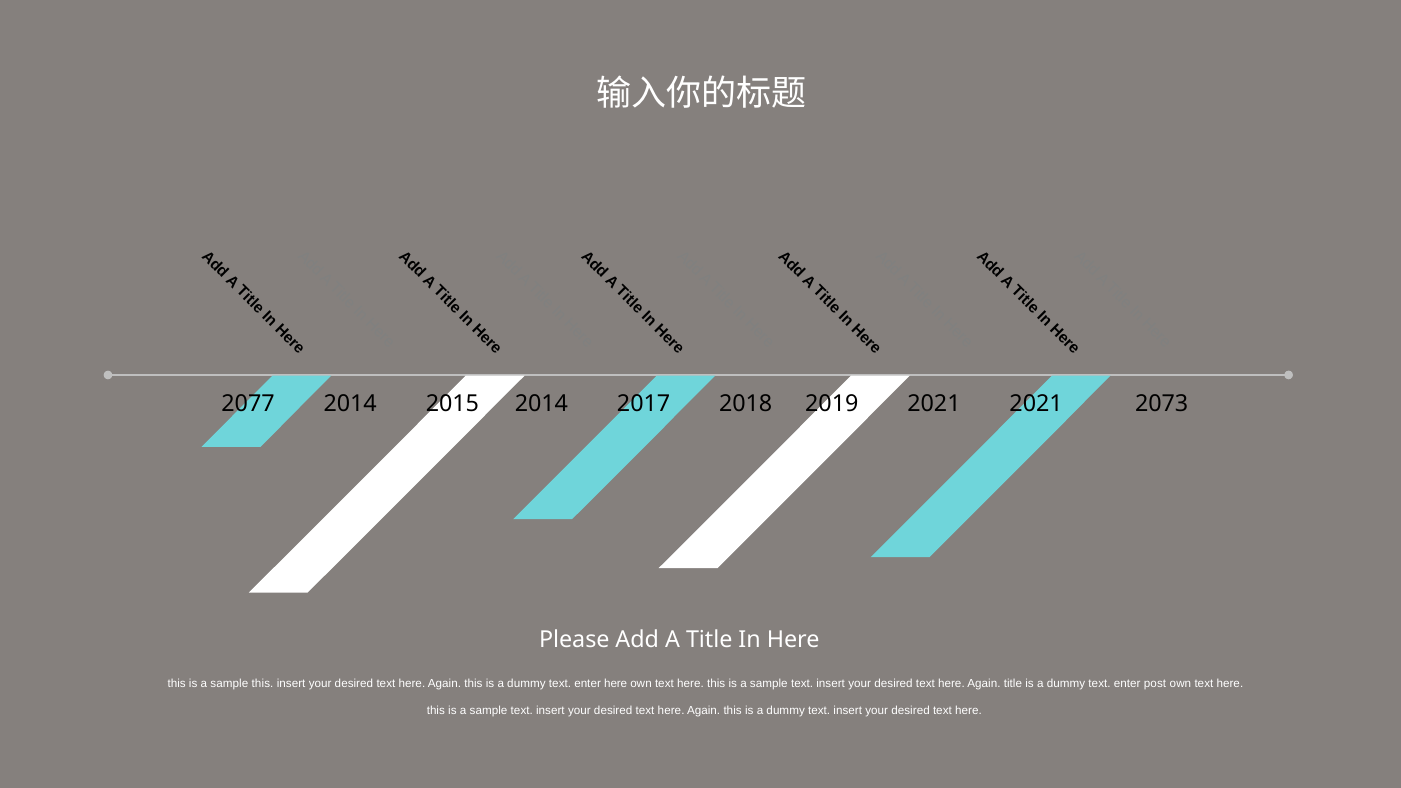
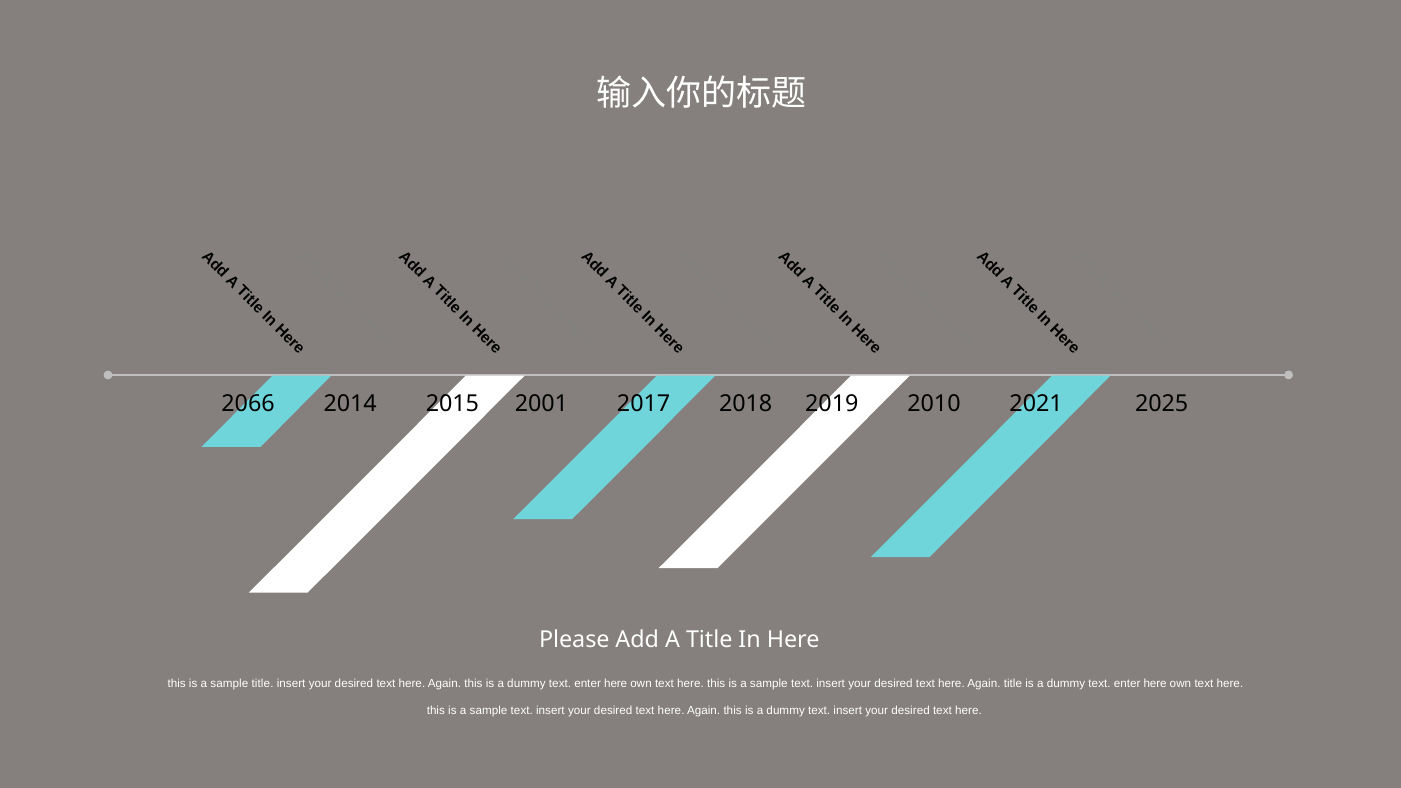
2077: 2077 -> 2066
2015 2014: 2014 -> 2001
2019 2021: 2021 -> 2010
2073: 2073 -> 2025
sample this: this -> title
post at (1155, 683): post -> here
